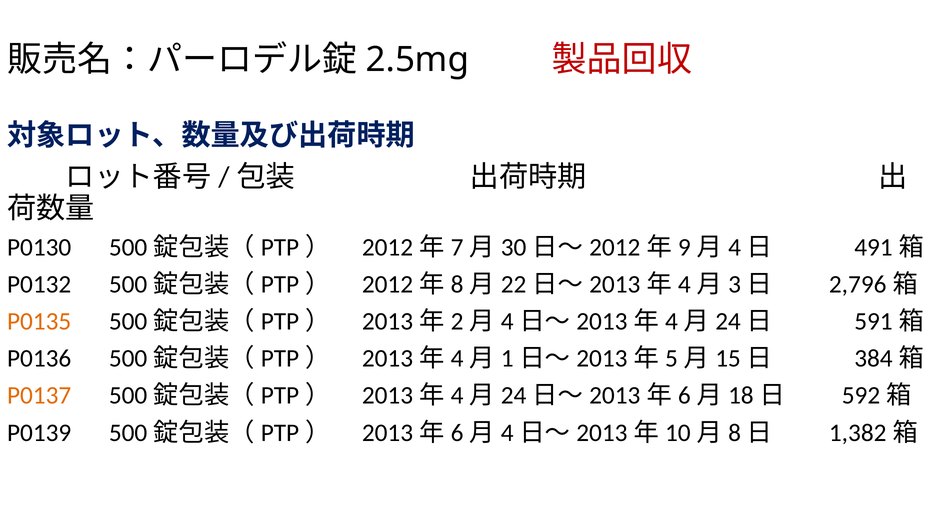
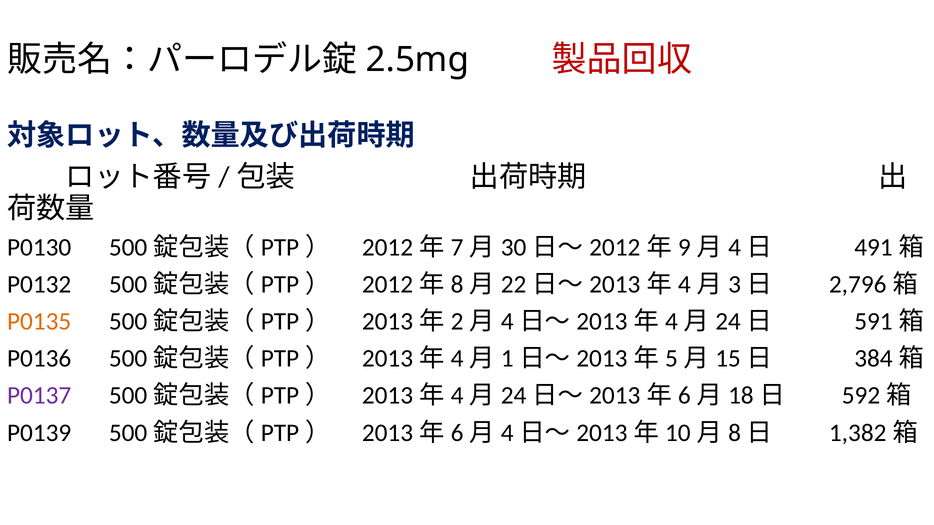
P0137 colour: orange -> purple
